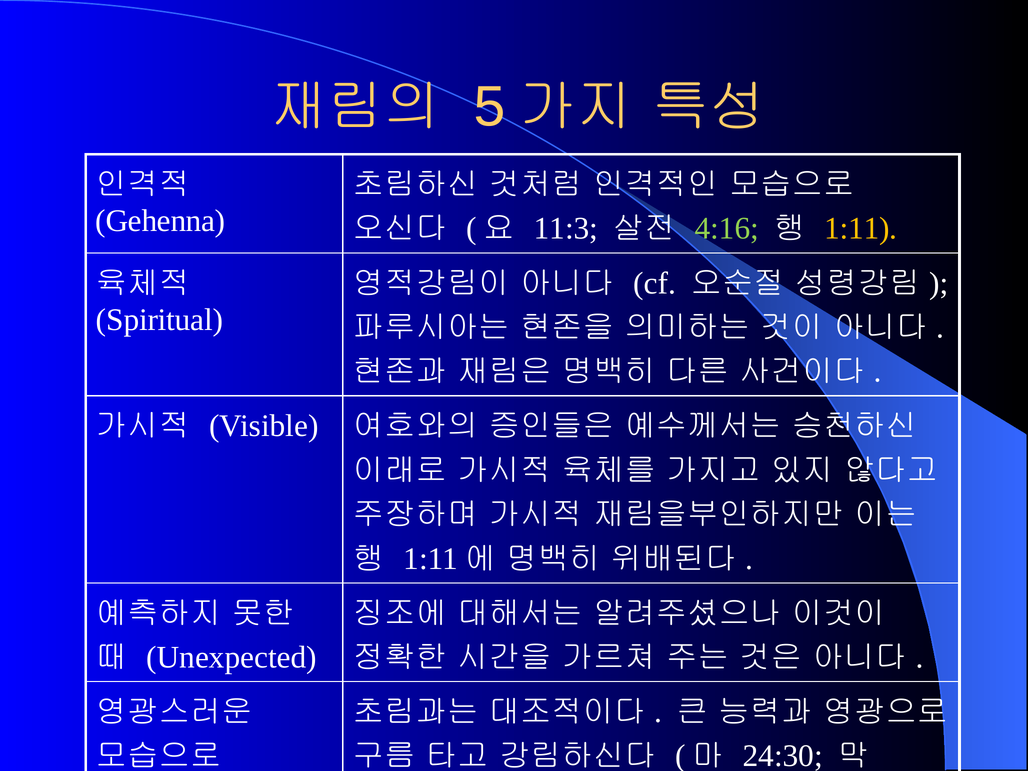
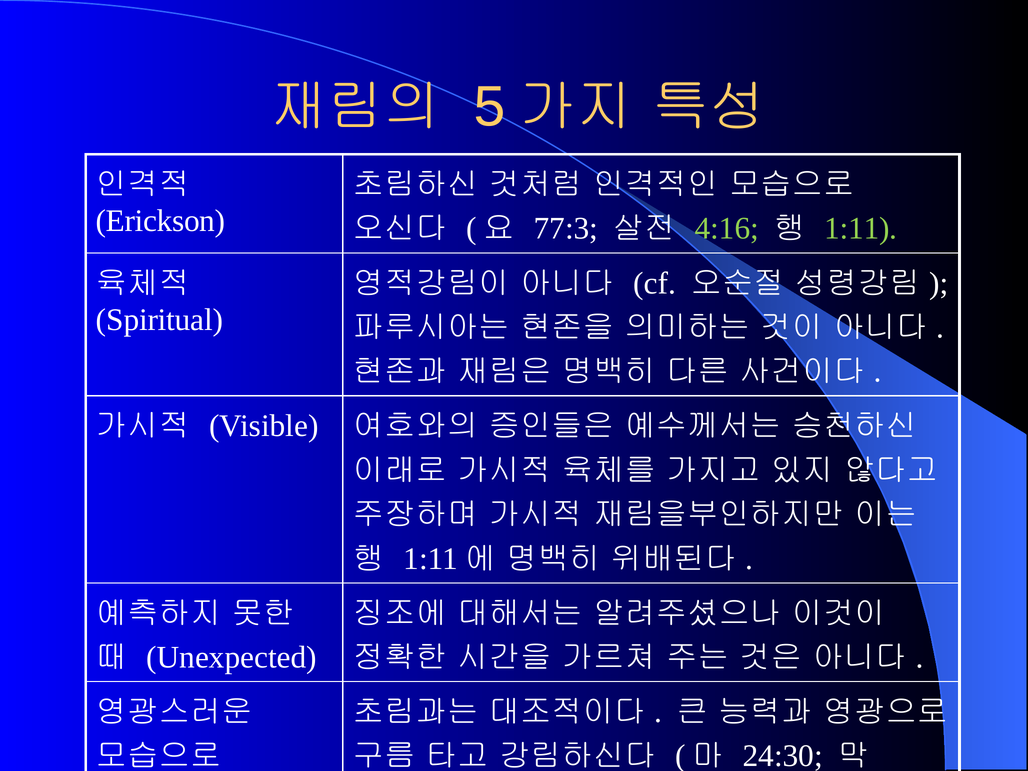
Gehenna: Gehenna -> Erickson
11:3: 11:3 -> 77:3
1:11 colour: yellow -> light green
